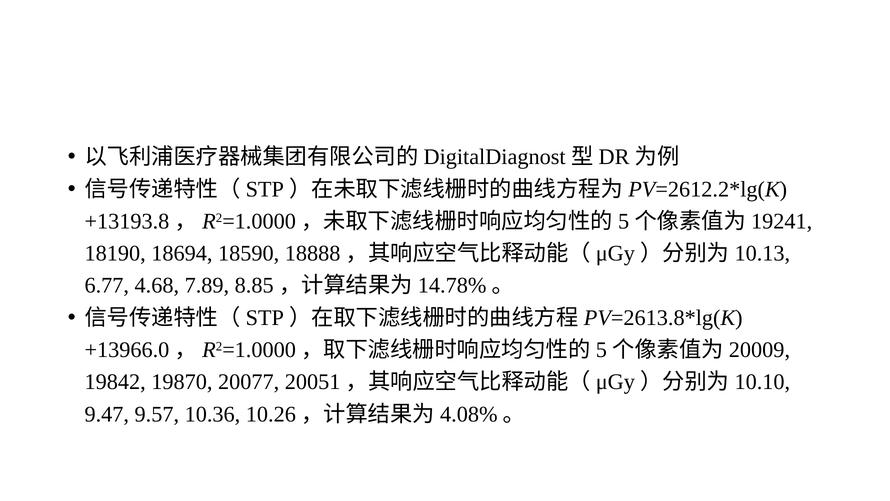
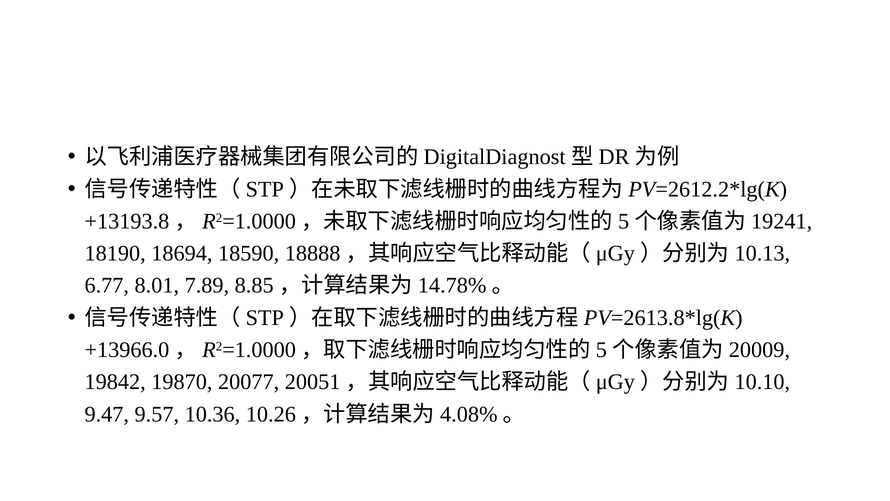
4.68: 4.68 -> 8.01
